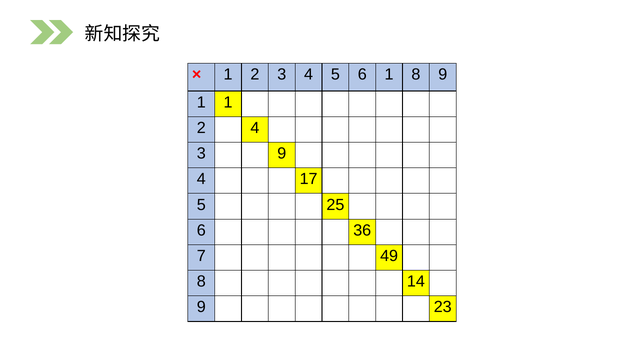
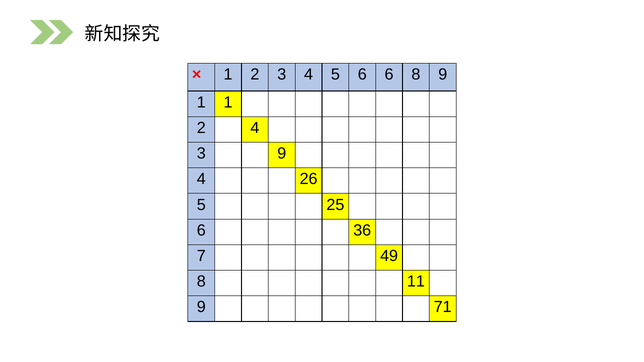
6 1: 1 -> 6
17: 17 -> 26
14: 14 -> 11
23: 23 -> 71
